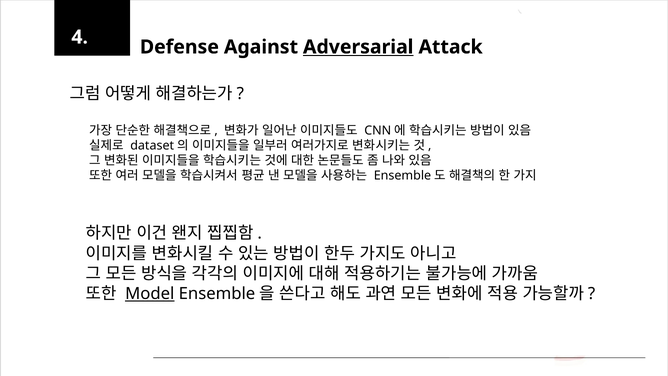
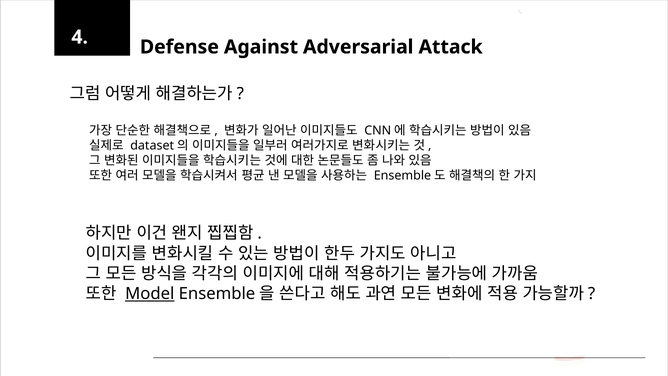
Adversarial underline: present -> none
